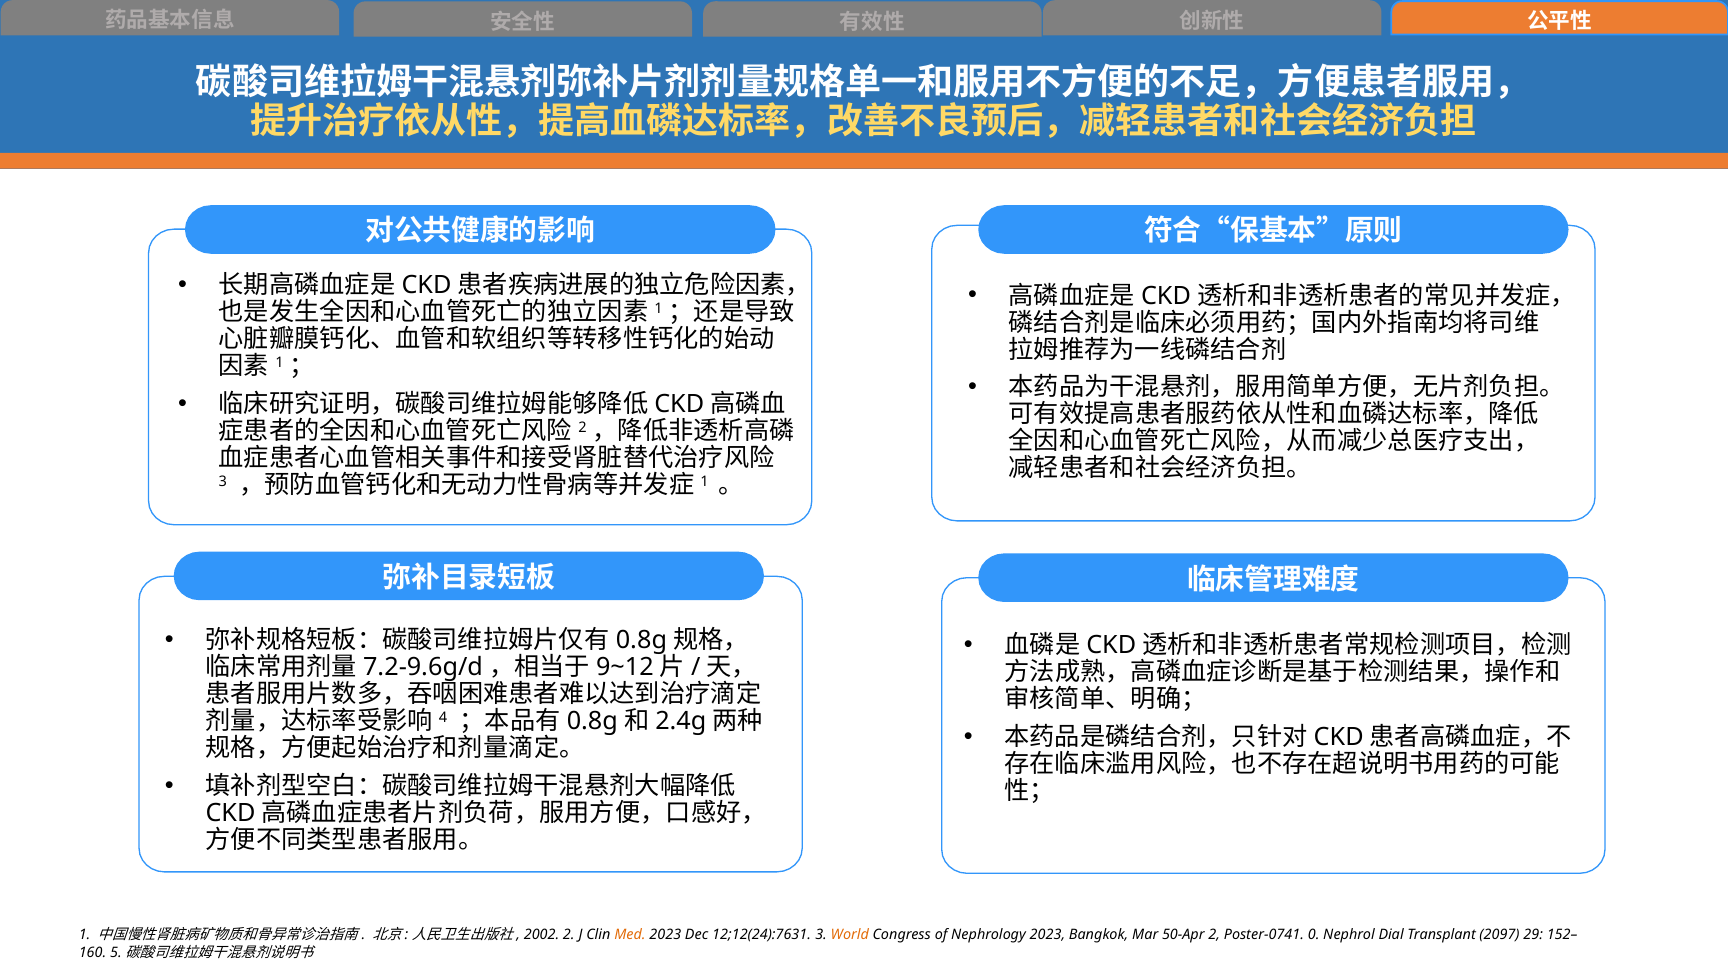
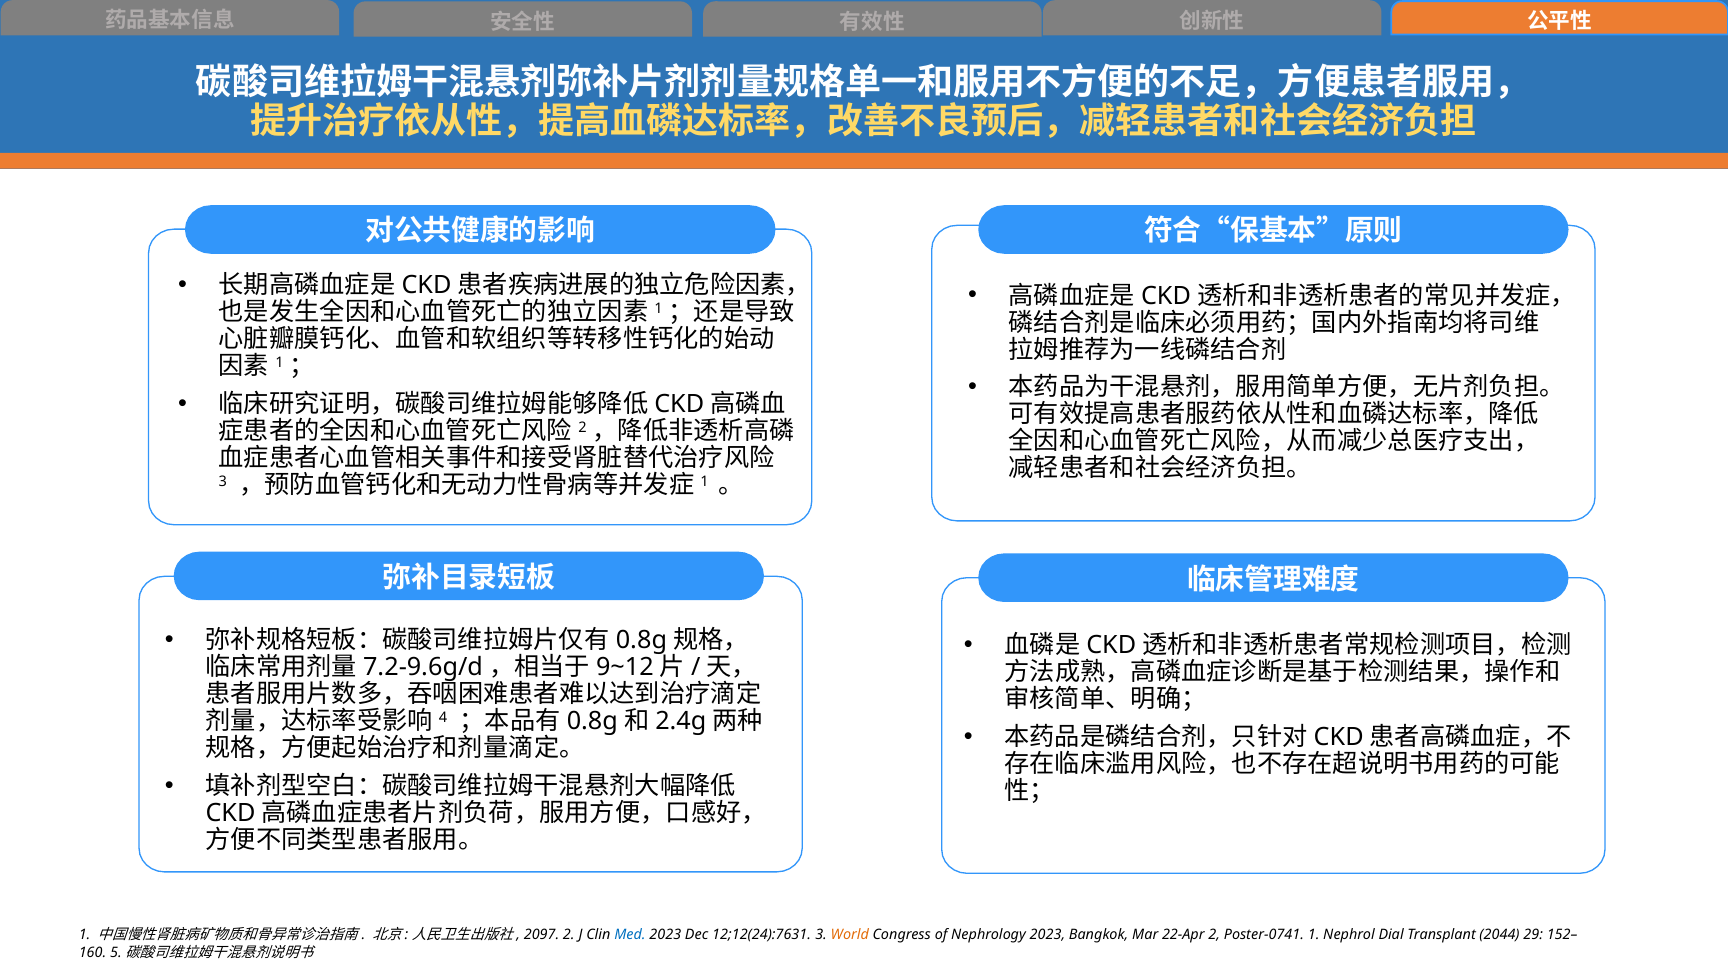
2002: 2002 -> 2097
Med colour: orange -> blue
50-Apr: 50-Apr -> 22-Apr
Poster-0741 0: 0 -> 1
2097: 2097 -> 2044
